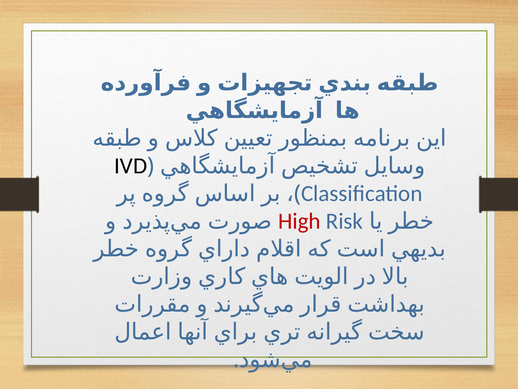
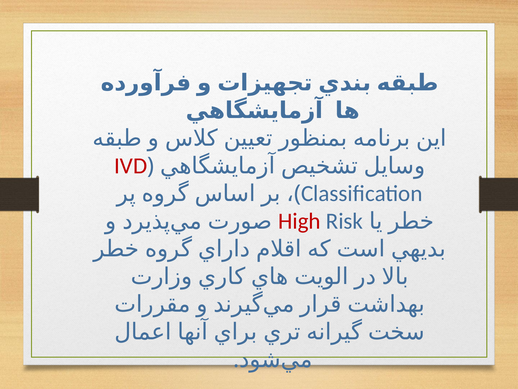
IVD colour: black -> red
